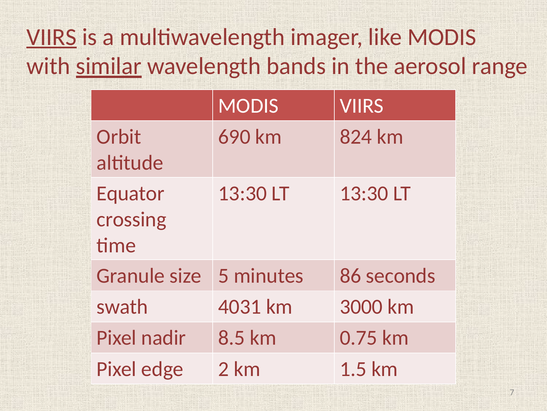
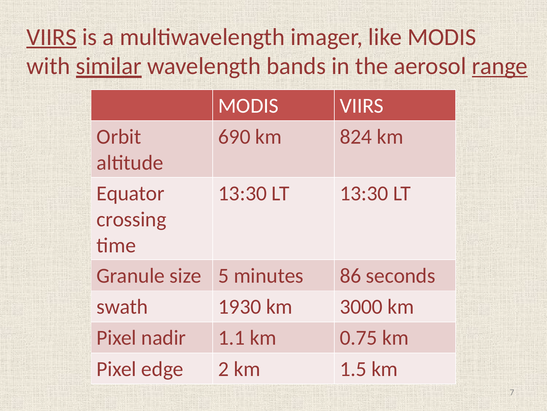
range underline: none -> present
4031: 4031 -> 1930
8.5: 8.5 -> 1.1
